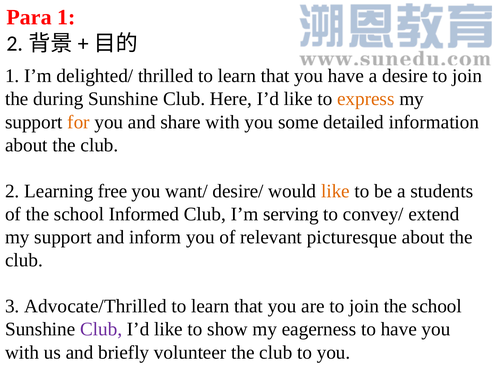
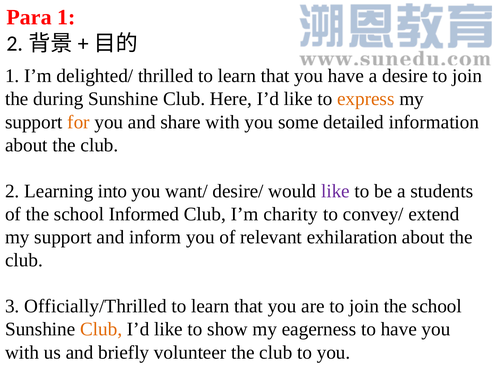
free: free -> into
like at (335, 191) colour: orange -> purple
serving: serving -> charity
picturesque: picturesque -> exhilaration
Advocate/Thrilled: Advocate/Thrilled -> Officially/Thrilled
Club at (101, 330) colour: purple -> orange
